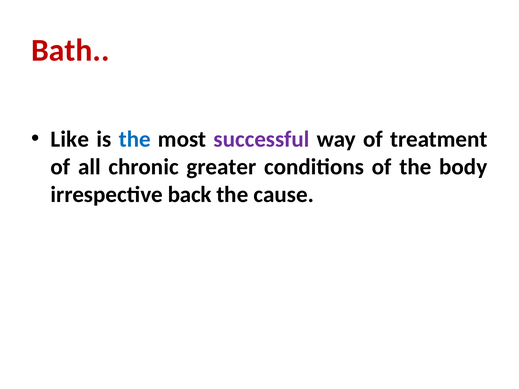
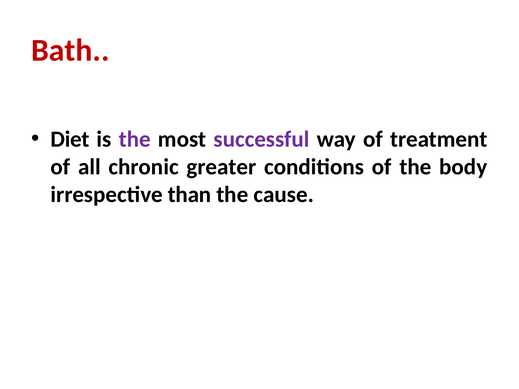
Like: Like -> Diet
the at (135, 139) colour: blue -> purple
back: back -> than
